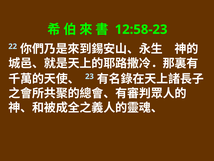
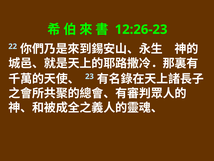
12:58-23: 12:58-23 -> 12:26-23
